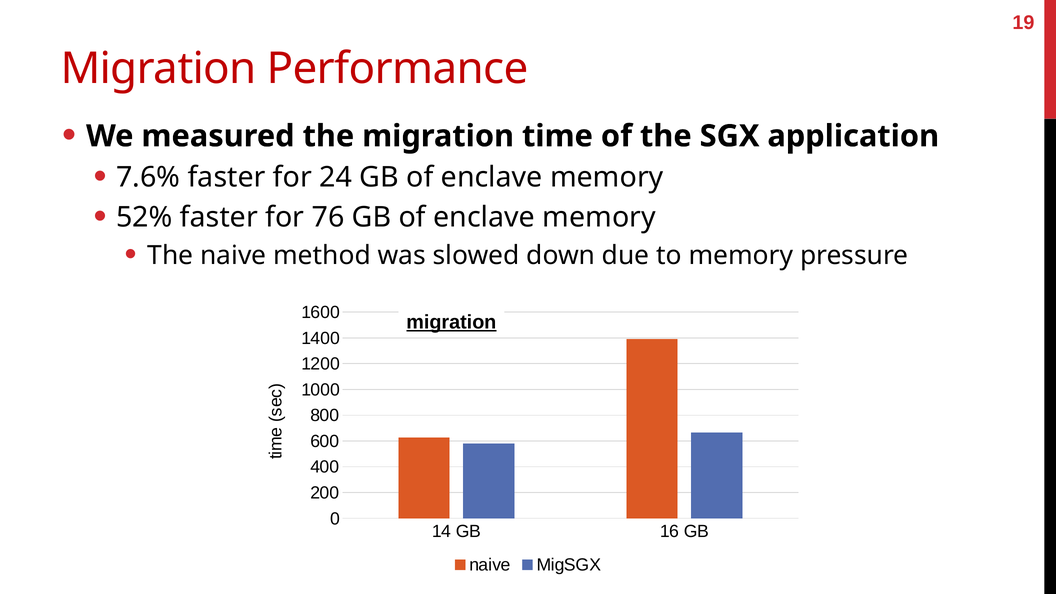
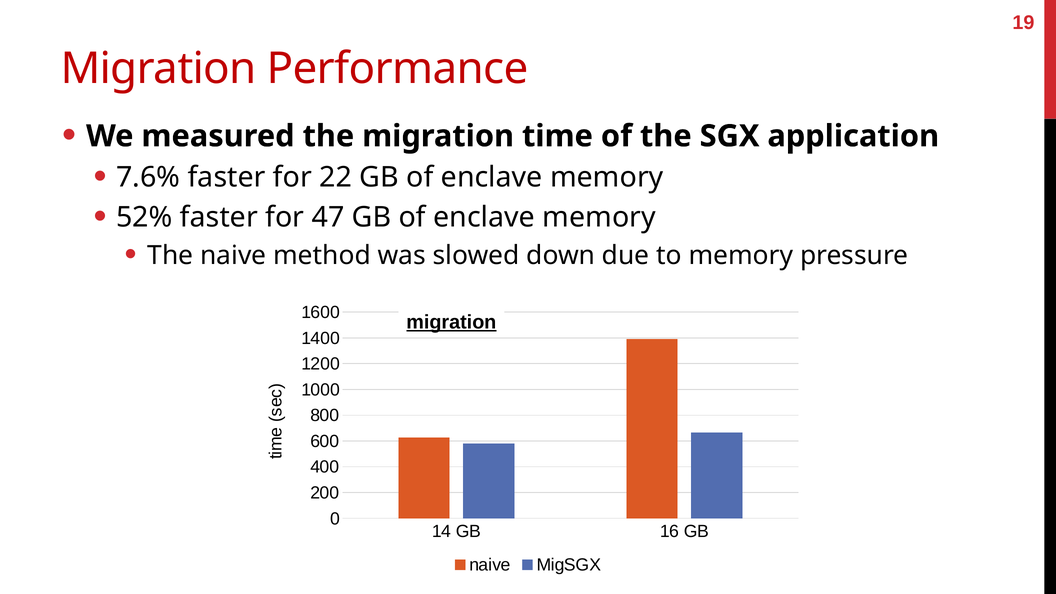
24: 24 -> 22
76: 76 -> 47
